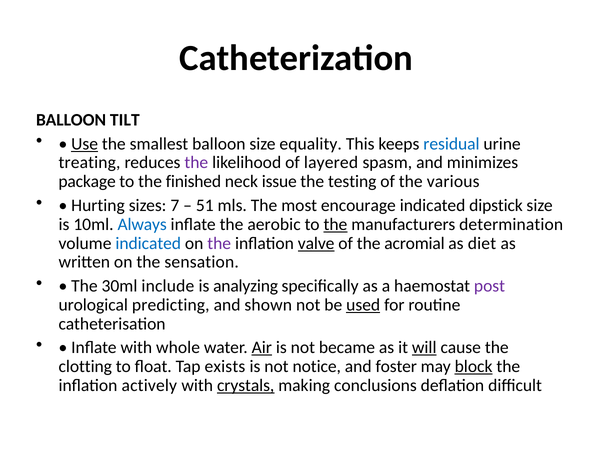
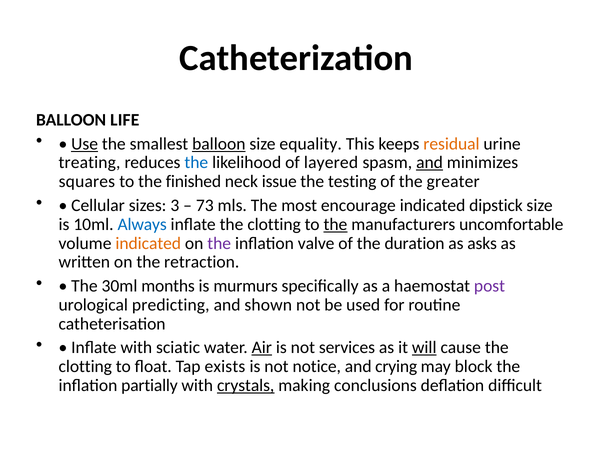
TILT: TILT -> LIFE
balloon at (219, 144) underline: none -> present
residual colour: blue -> orange
the at (196, 163) colour: purple -> blue
and at (430, 163) underline: none -> present
package: package -> squares
various: various -> greater
Hurting: Hurting -> Cellular
7: 7 -> 3
51: 51 -> 73
inflate the aerobic: aerobic -> clotting
determination: determination -> uncomfortable
indicated at (148, 243) colour: blue -> orange
valve underline: present -> none
acromial: acromial -> duration
diet: diet -> asks
sensation: sensation -> retraction
include: include -> months
analyzing: analyzing -> murmurs
used underline: present -> none
whole: whole -> sciatic
became: became -> services
foster: foster -> crying
block underline: present -> none
actively: actively -> partially
